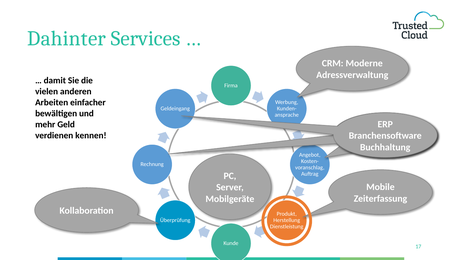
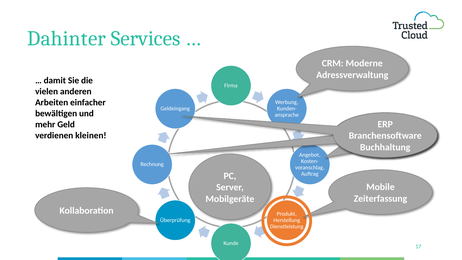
kennen: kennen -> kleinen
